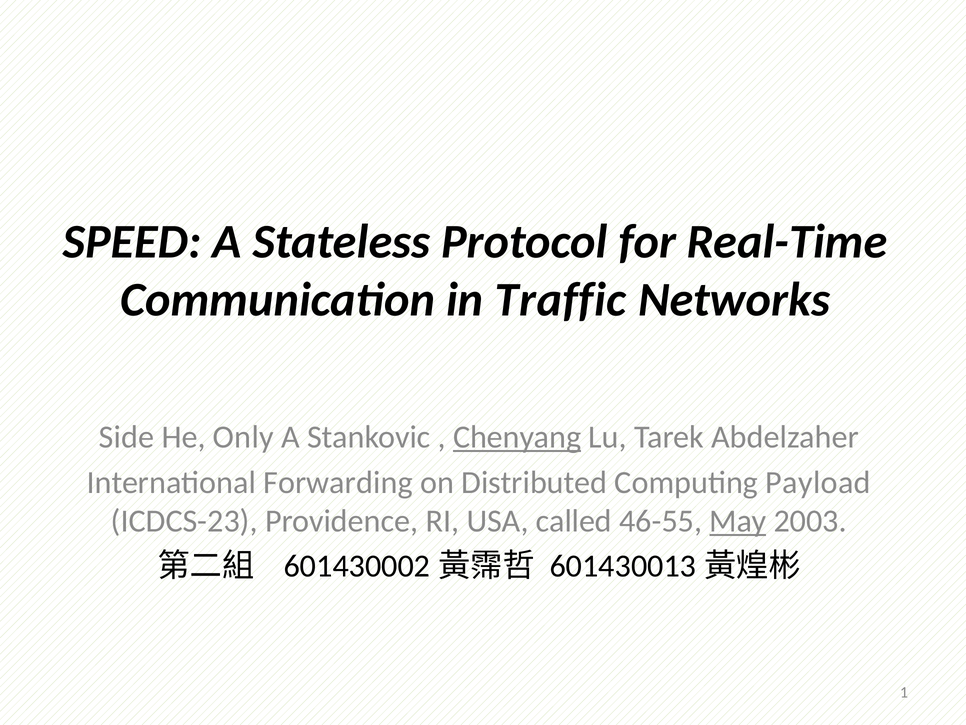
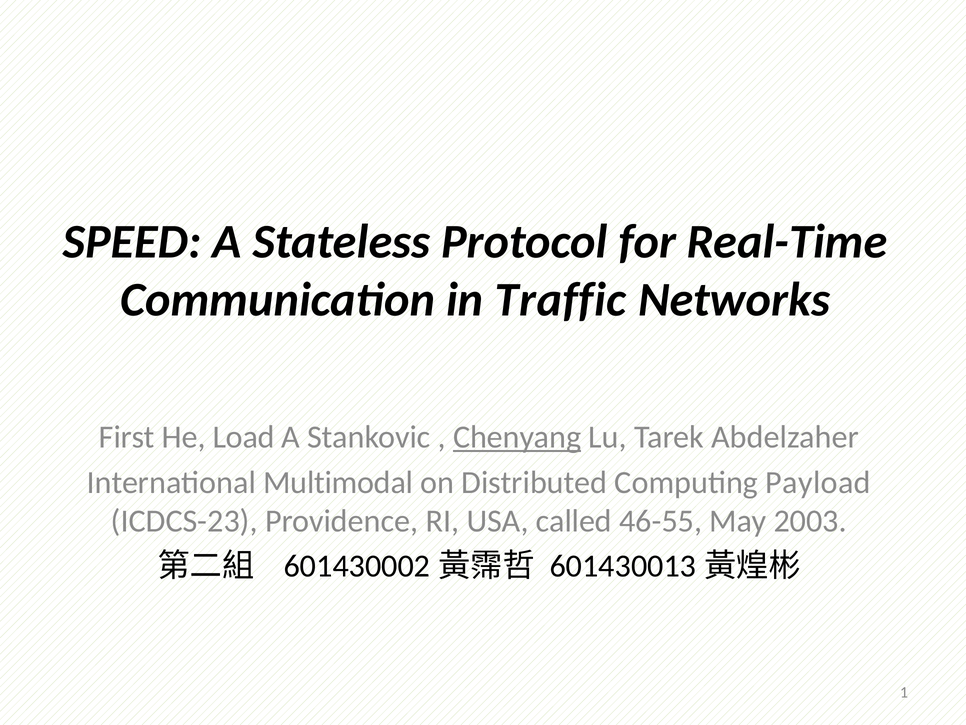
Side: Side -> First
Only: Only -> Load
Forwarding: Forwarding -> Multimodal
May underline: present -> none
